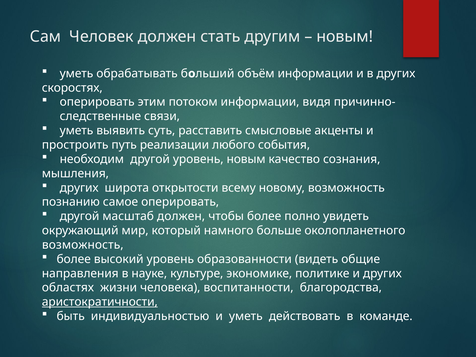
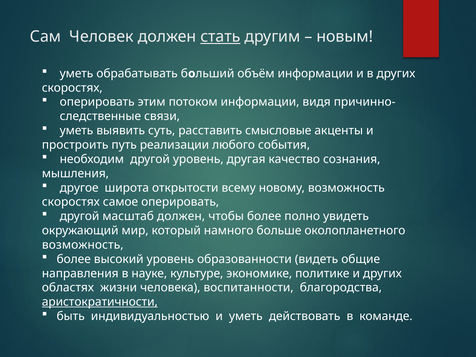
стать underline: none -> present
уровень новым: новым -> другая
других at (79, 188): других -> другое
познанию at (71, 202): познанию -> скоростях
